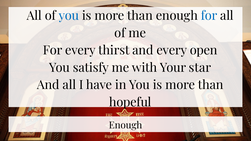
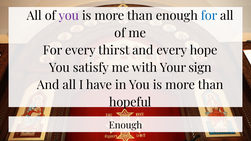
you at (69, 16) colour: blue -> purple
open: open -> hope
star: star -> sign
